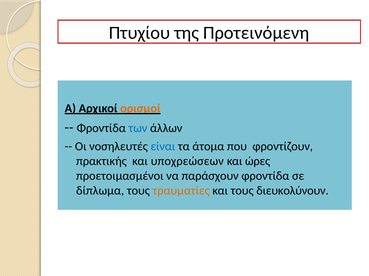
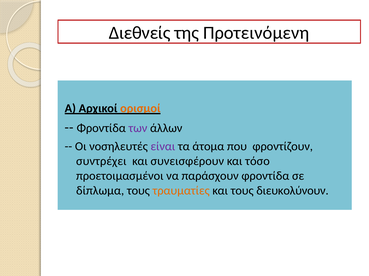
Πτυχίου: Πτυχίου -> Διεθνείς
των colour: blue -> purple
είναι colour: blue -> purple
πρακτικής: πρακτικής -> συντρέχει
υποχρεώσεων: υποχρεώσεων -> συνεισφέρουν
ώρες: ώρες -> τόσο
